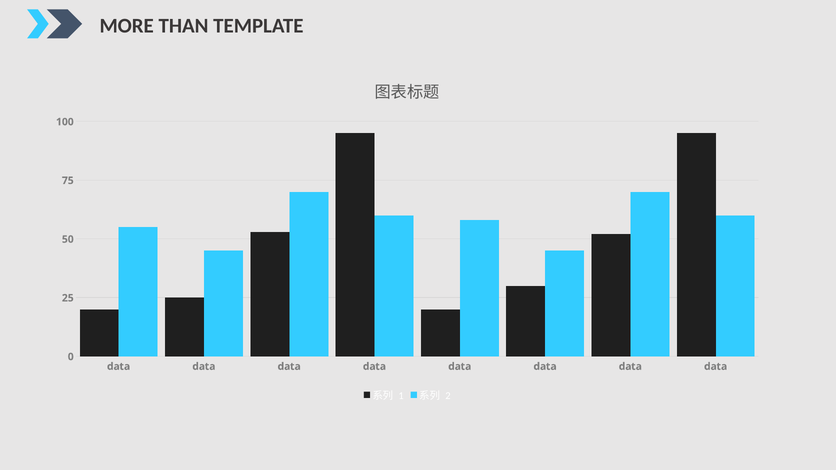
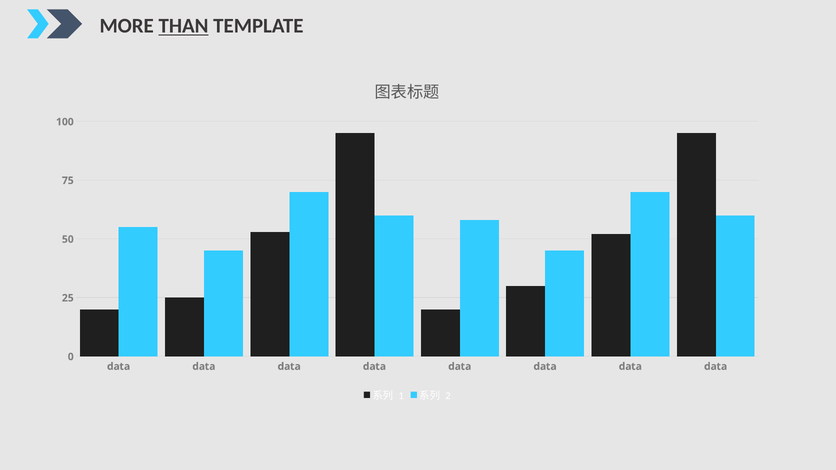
THAN underline: none -> present
